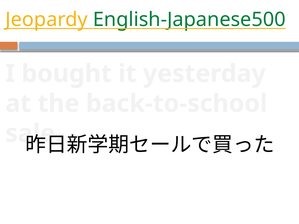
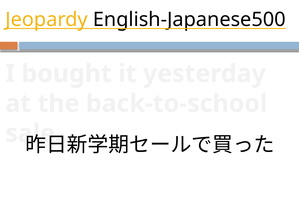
English-Japanese500 colour: green -> black
